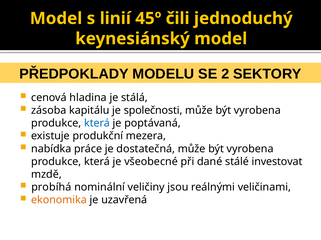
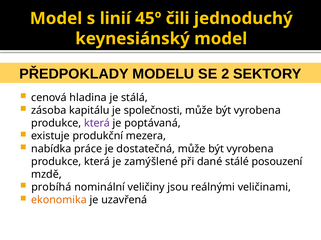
která at (97, 124) colour: blue -> purple
všeobecné: všeobecné -> zamýšlené
investovat: investovat -> posouzení
